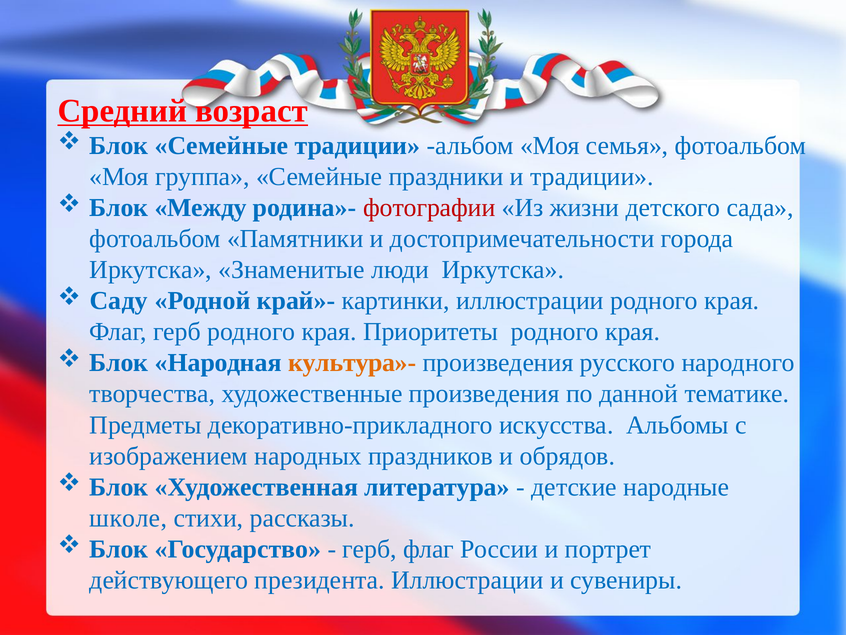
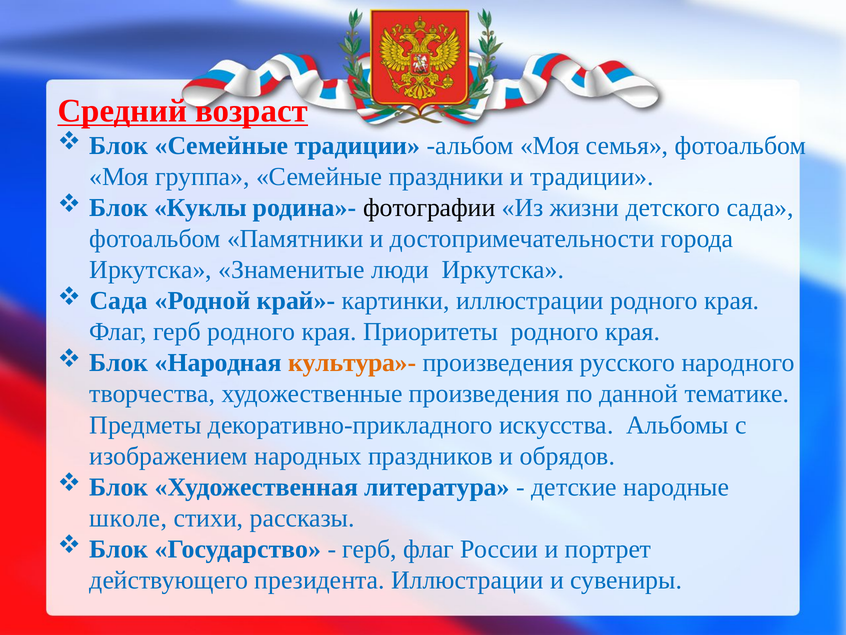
Между: Между -> Куклы
фотографии colour: red -> black
Саду at (119, 301): Саду -> Сада
